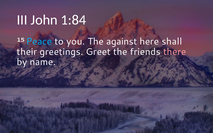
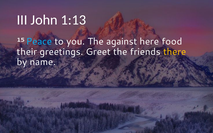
1:84: 1:84 -> 1:13
shall: shall -> food
there colour: pink -> yellow
